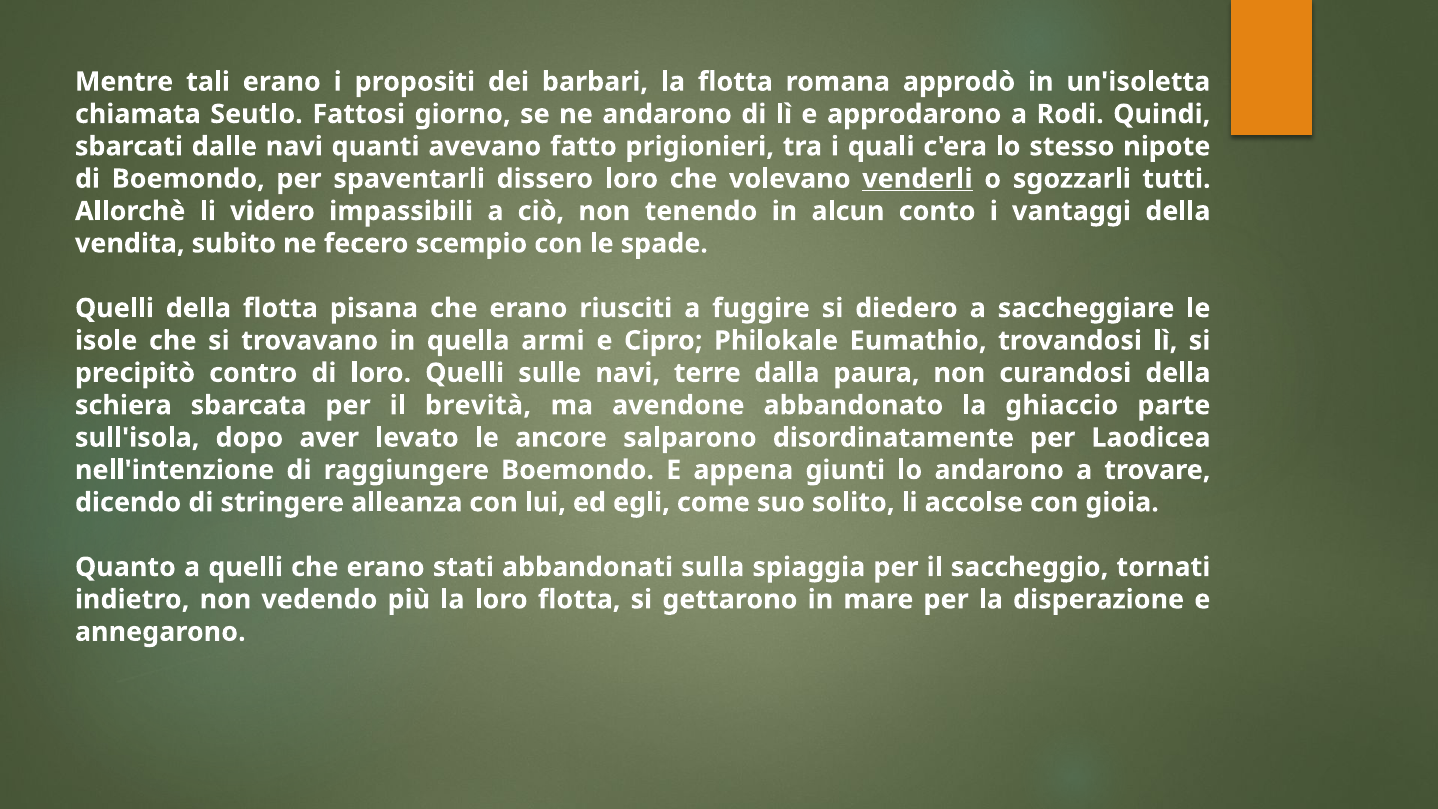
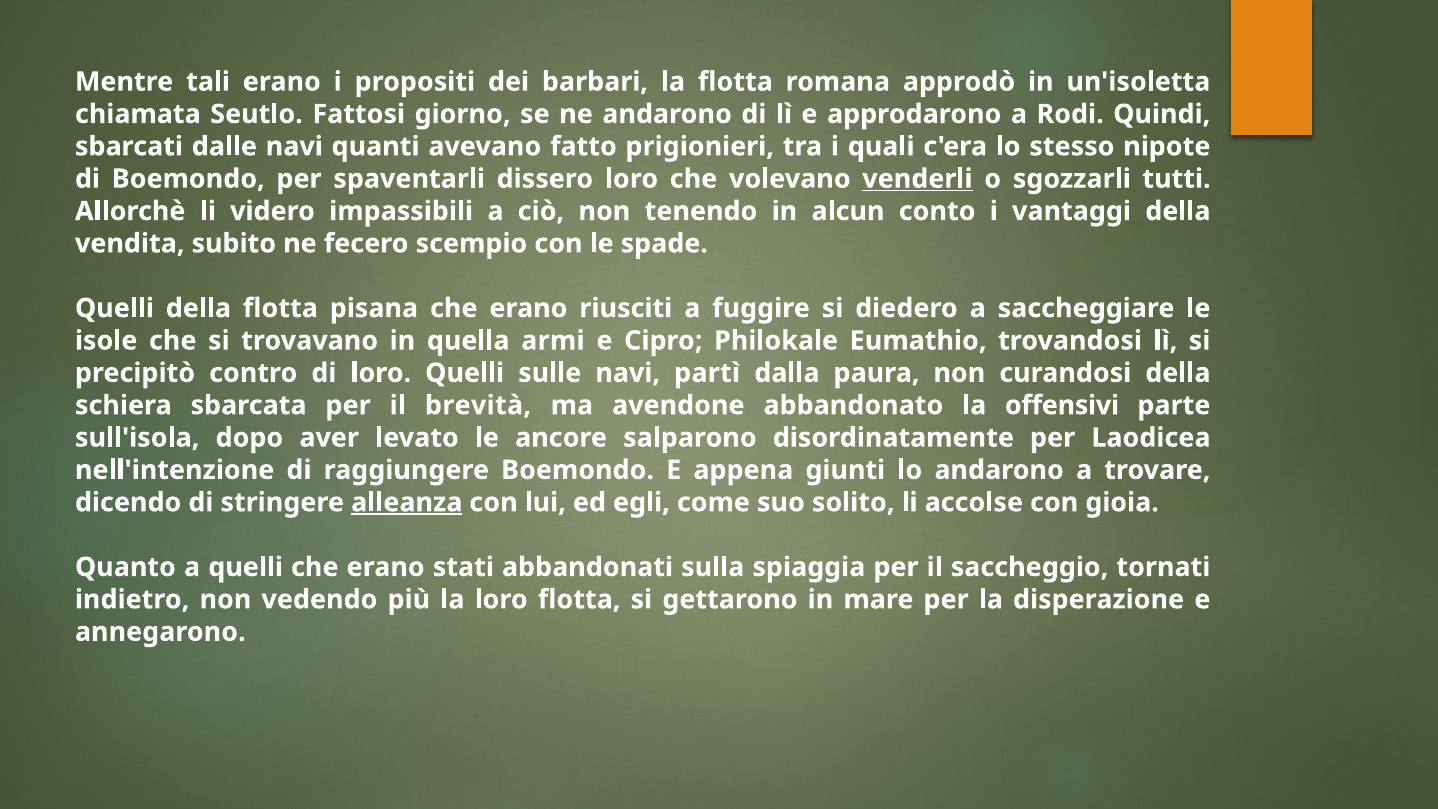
terre: terre -> partì
ghiaccio: ghiaccio -> offensivi
alleanza underline: none -> present
